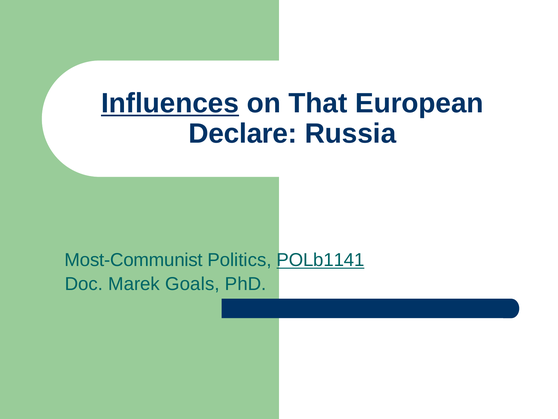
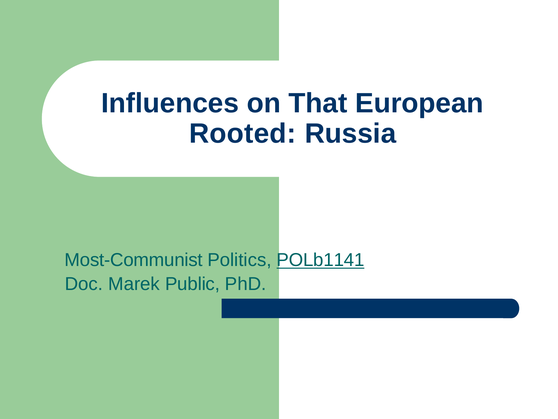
Influences underline: present -> none
Declare: Declare -> Rooted
Goals: Goals -> Public
